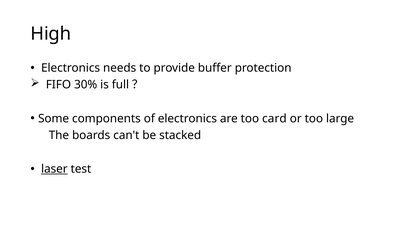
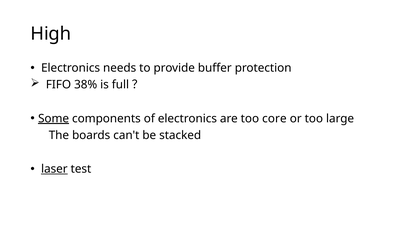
30%: 30% -> 38%
Some underline: none -> present
card: card -> core
